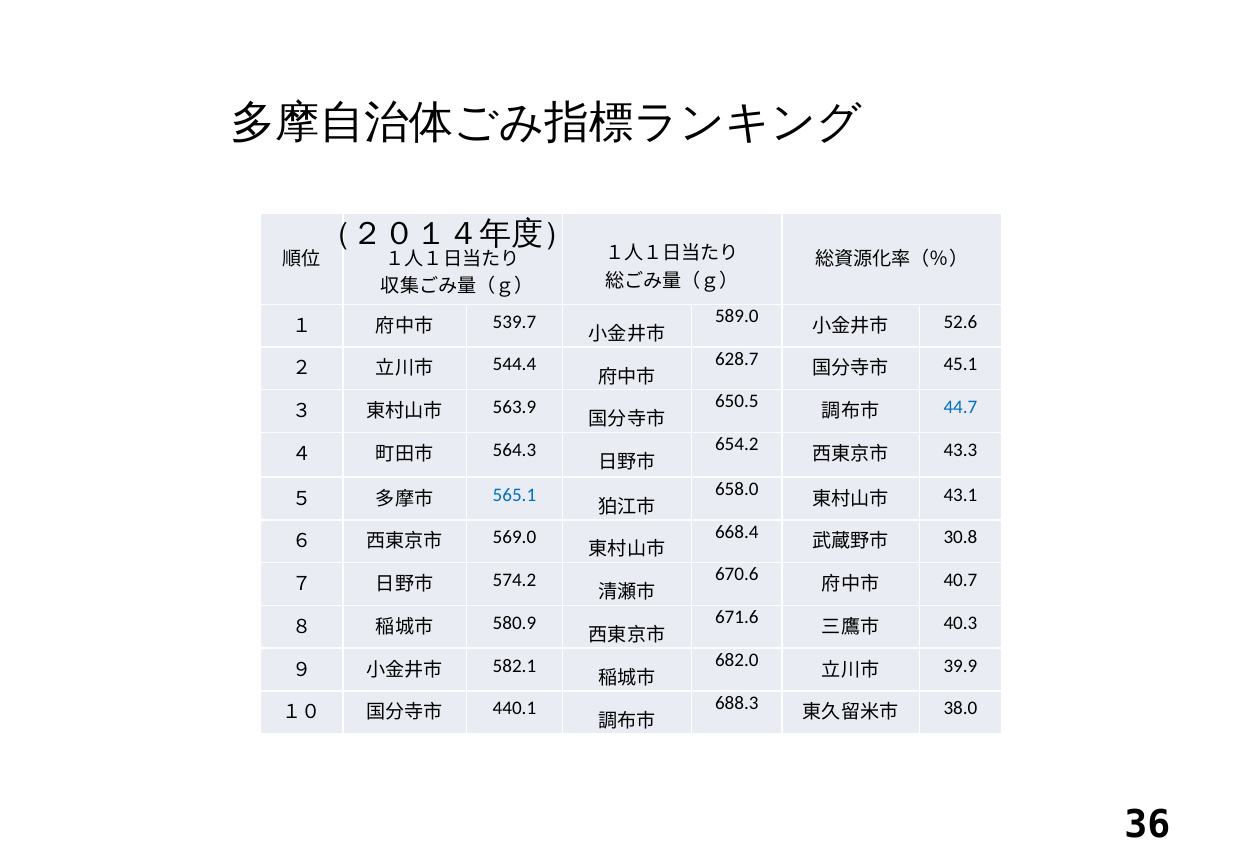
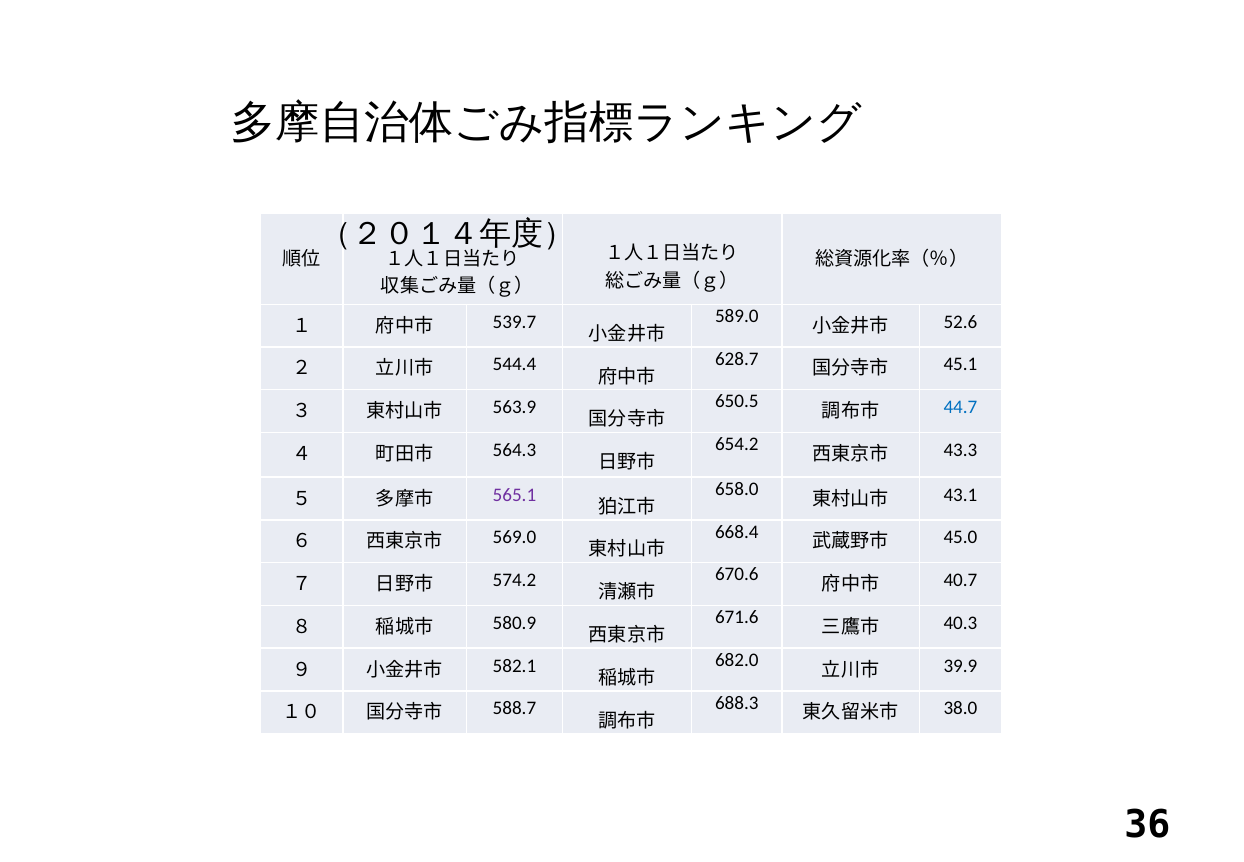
565.1 colour: blue -> purple
30.8: 30.8 -> 45.0
440.1: 440.1 -> 588.7
